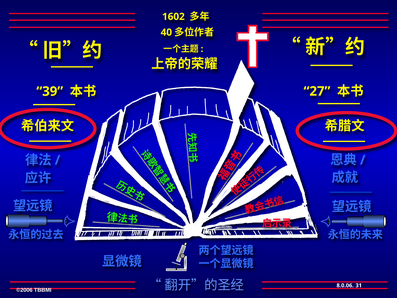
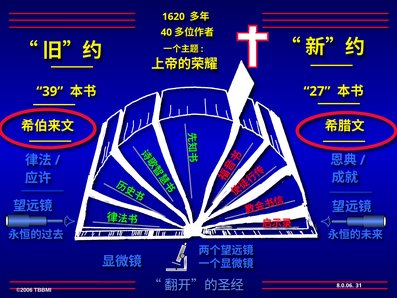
1602: 1602 -> 1620
